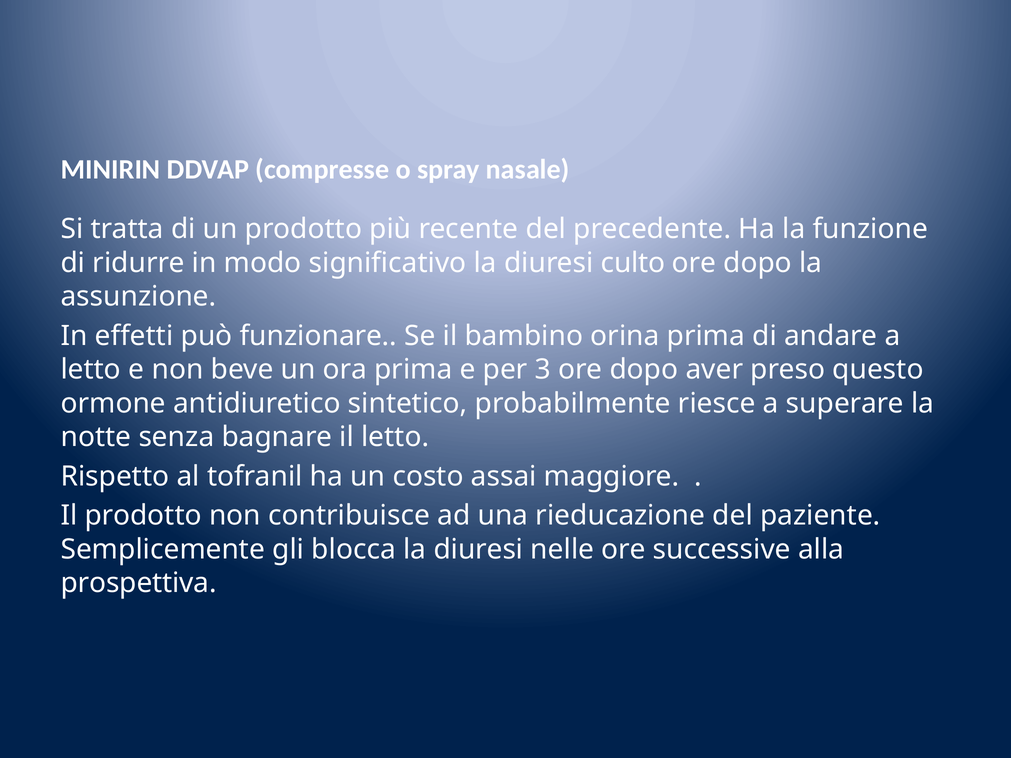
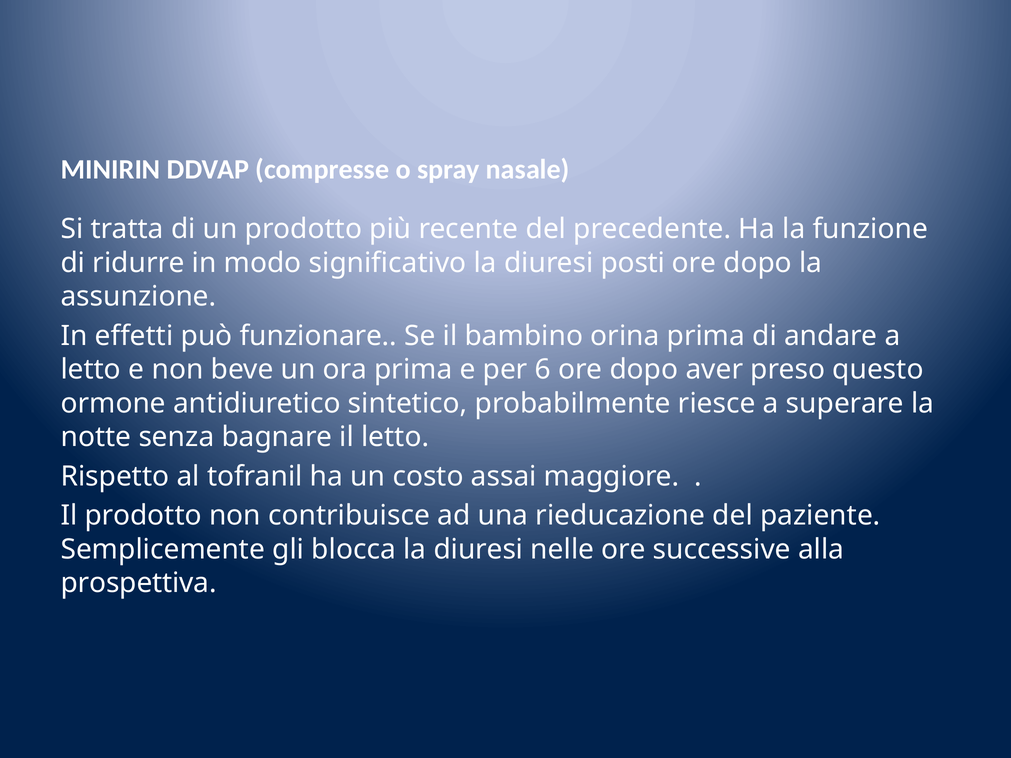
culto: culto -> posti
3: 3 -> 6
